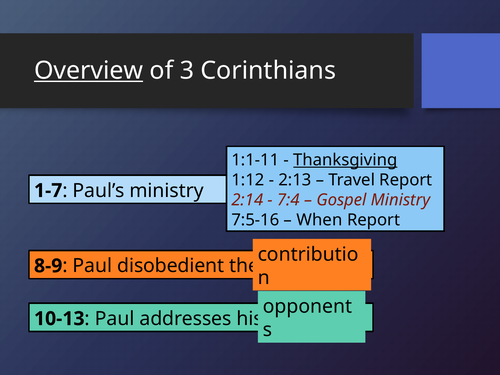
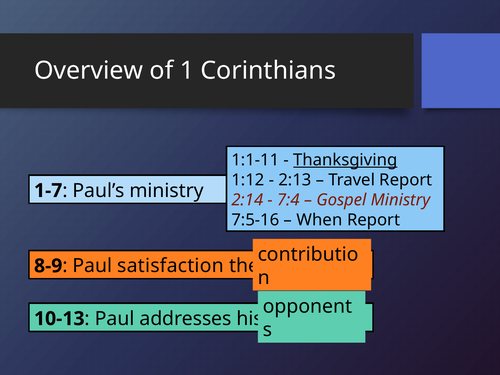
Overview underline: present -> none
3: 3 -> 1
disobedient: disobedient -> satisfaction
